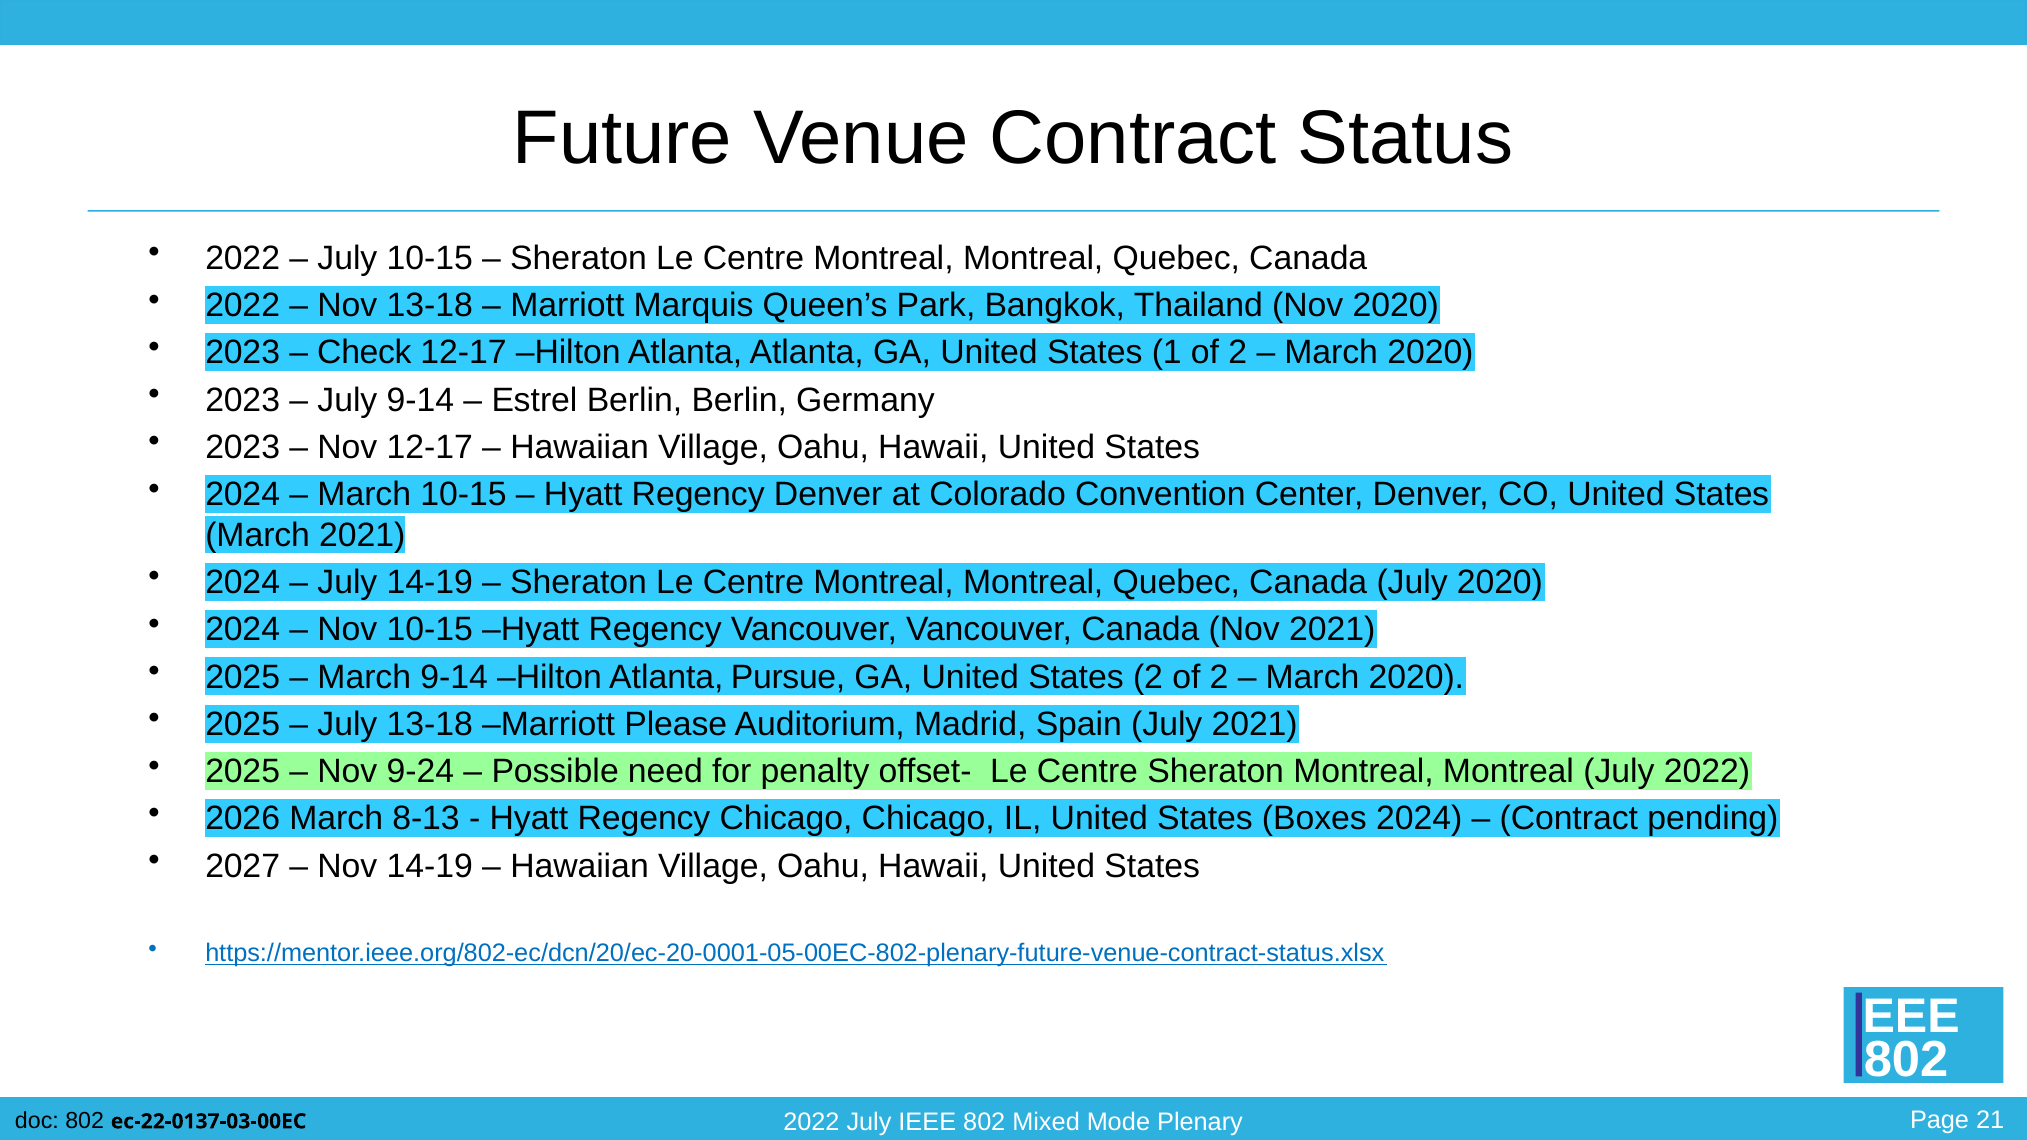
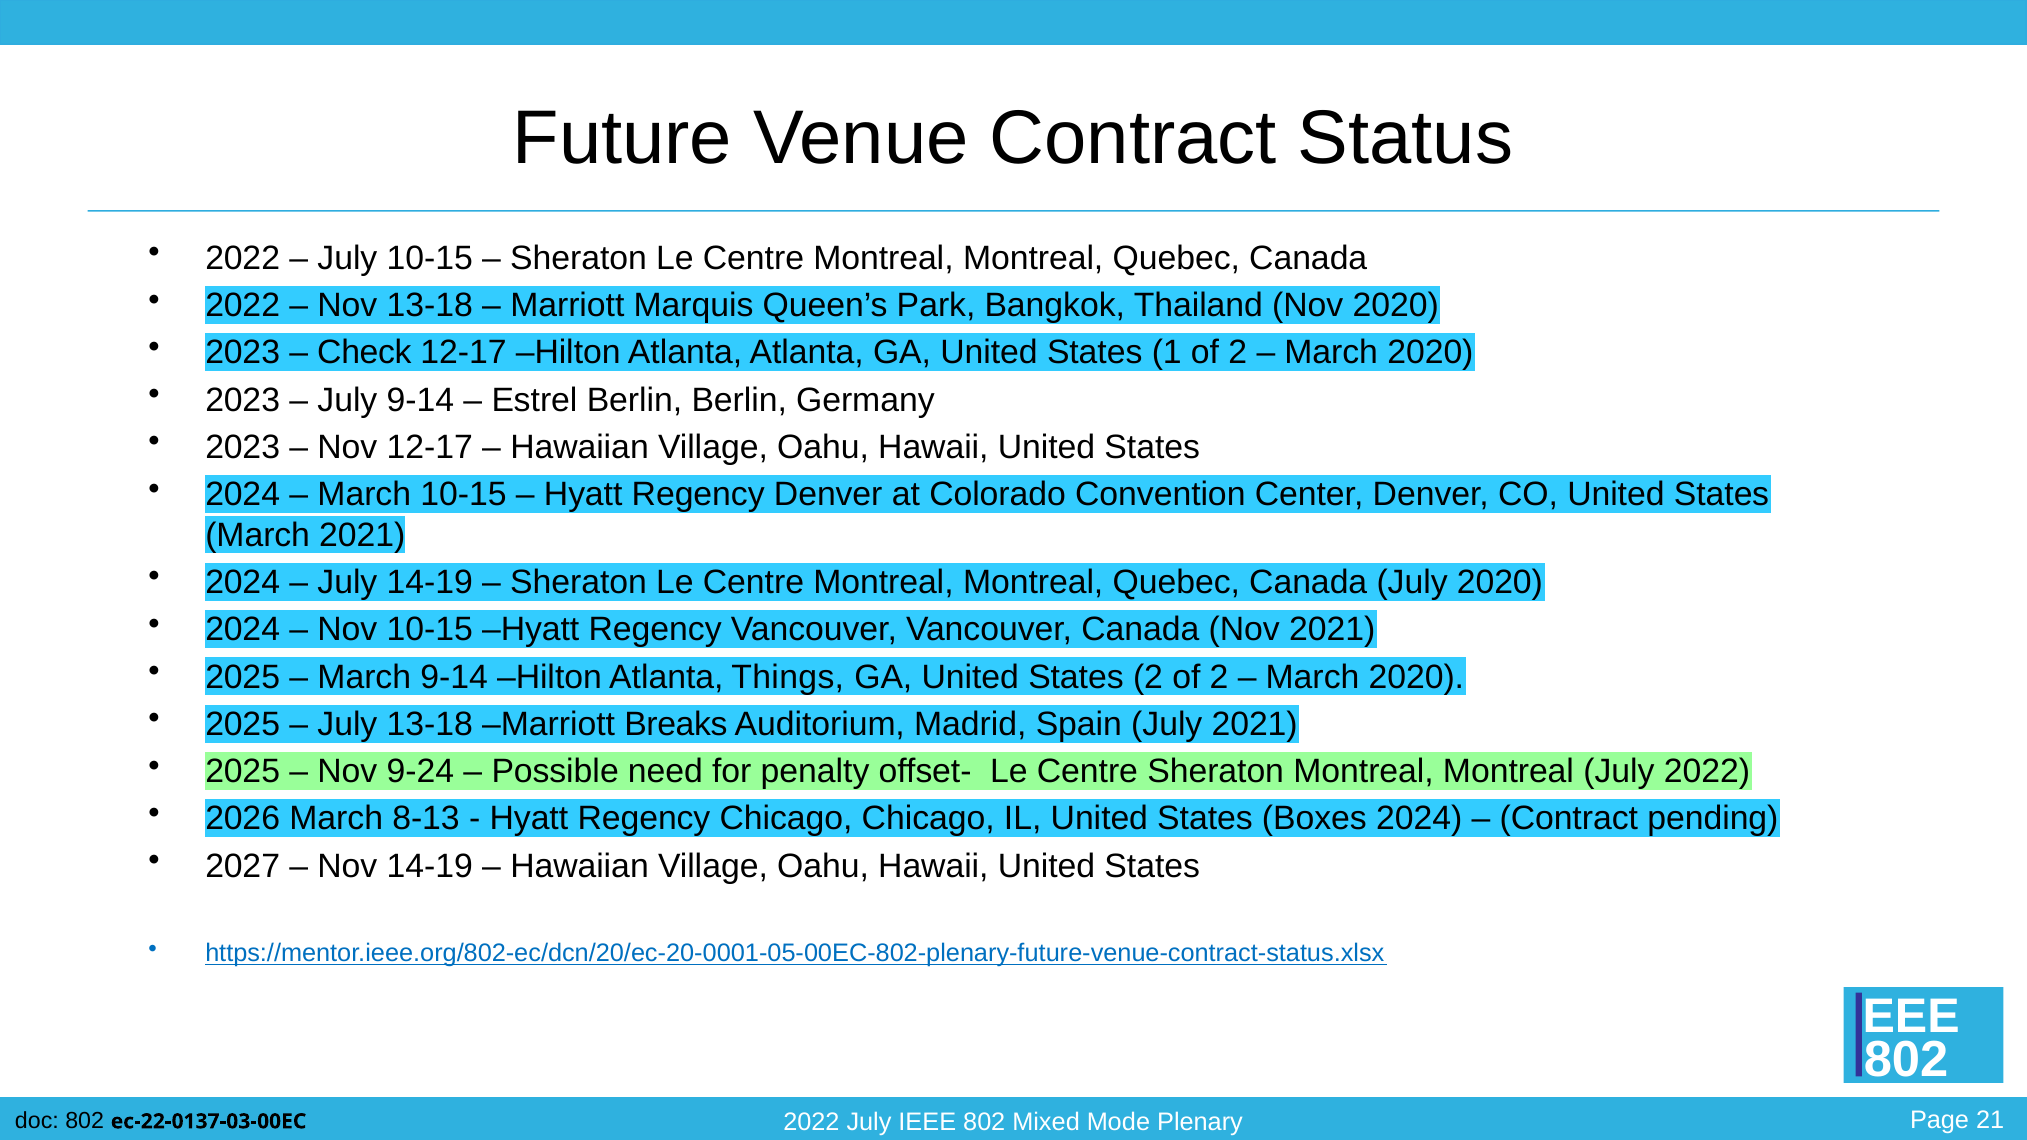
Pursue: Pursue -> Things
Please: Please -> Breaks
